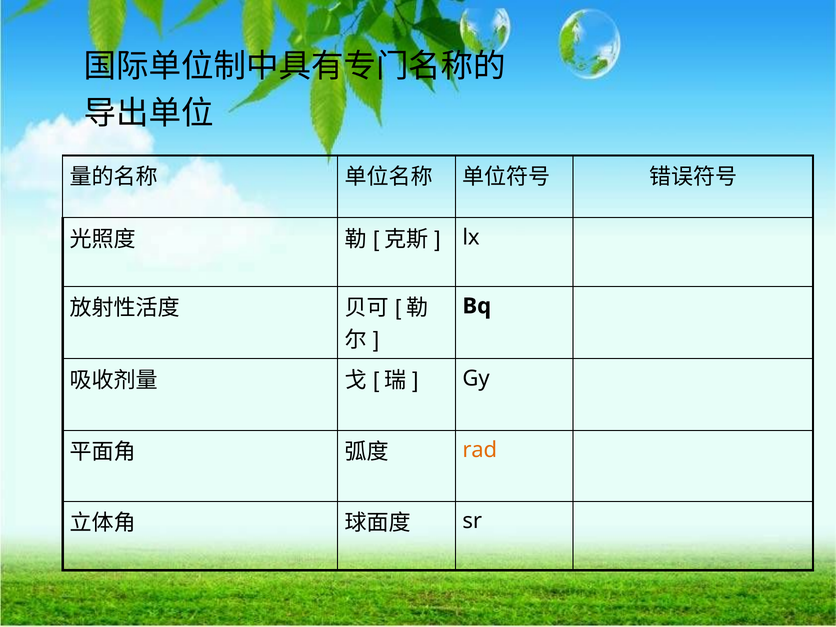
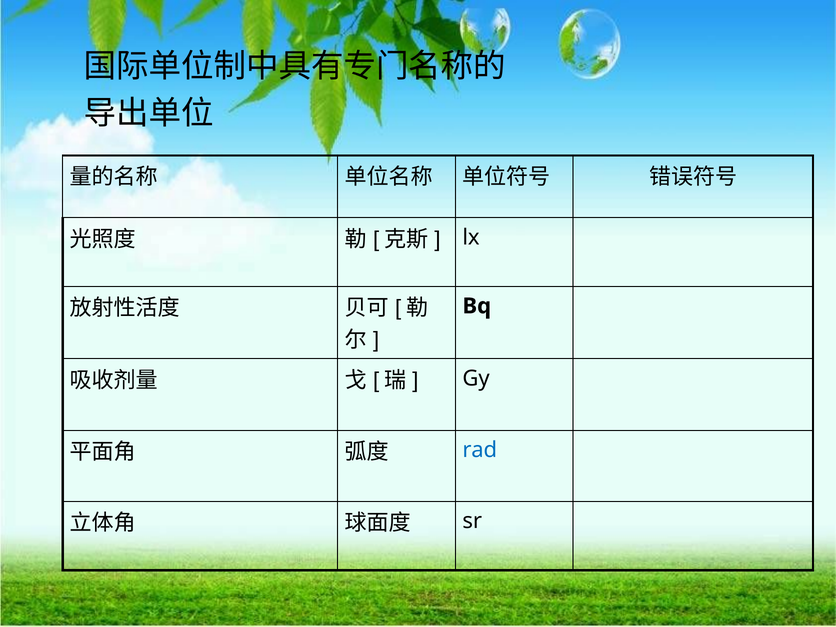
rad colour: orange -> blue
